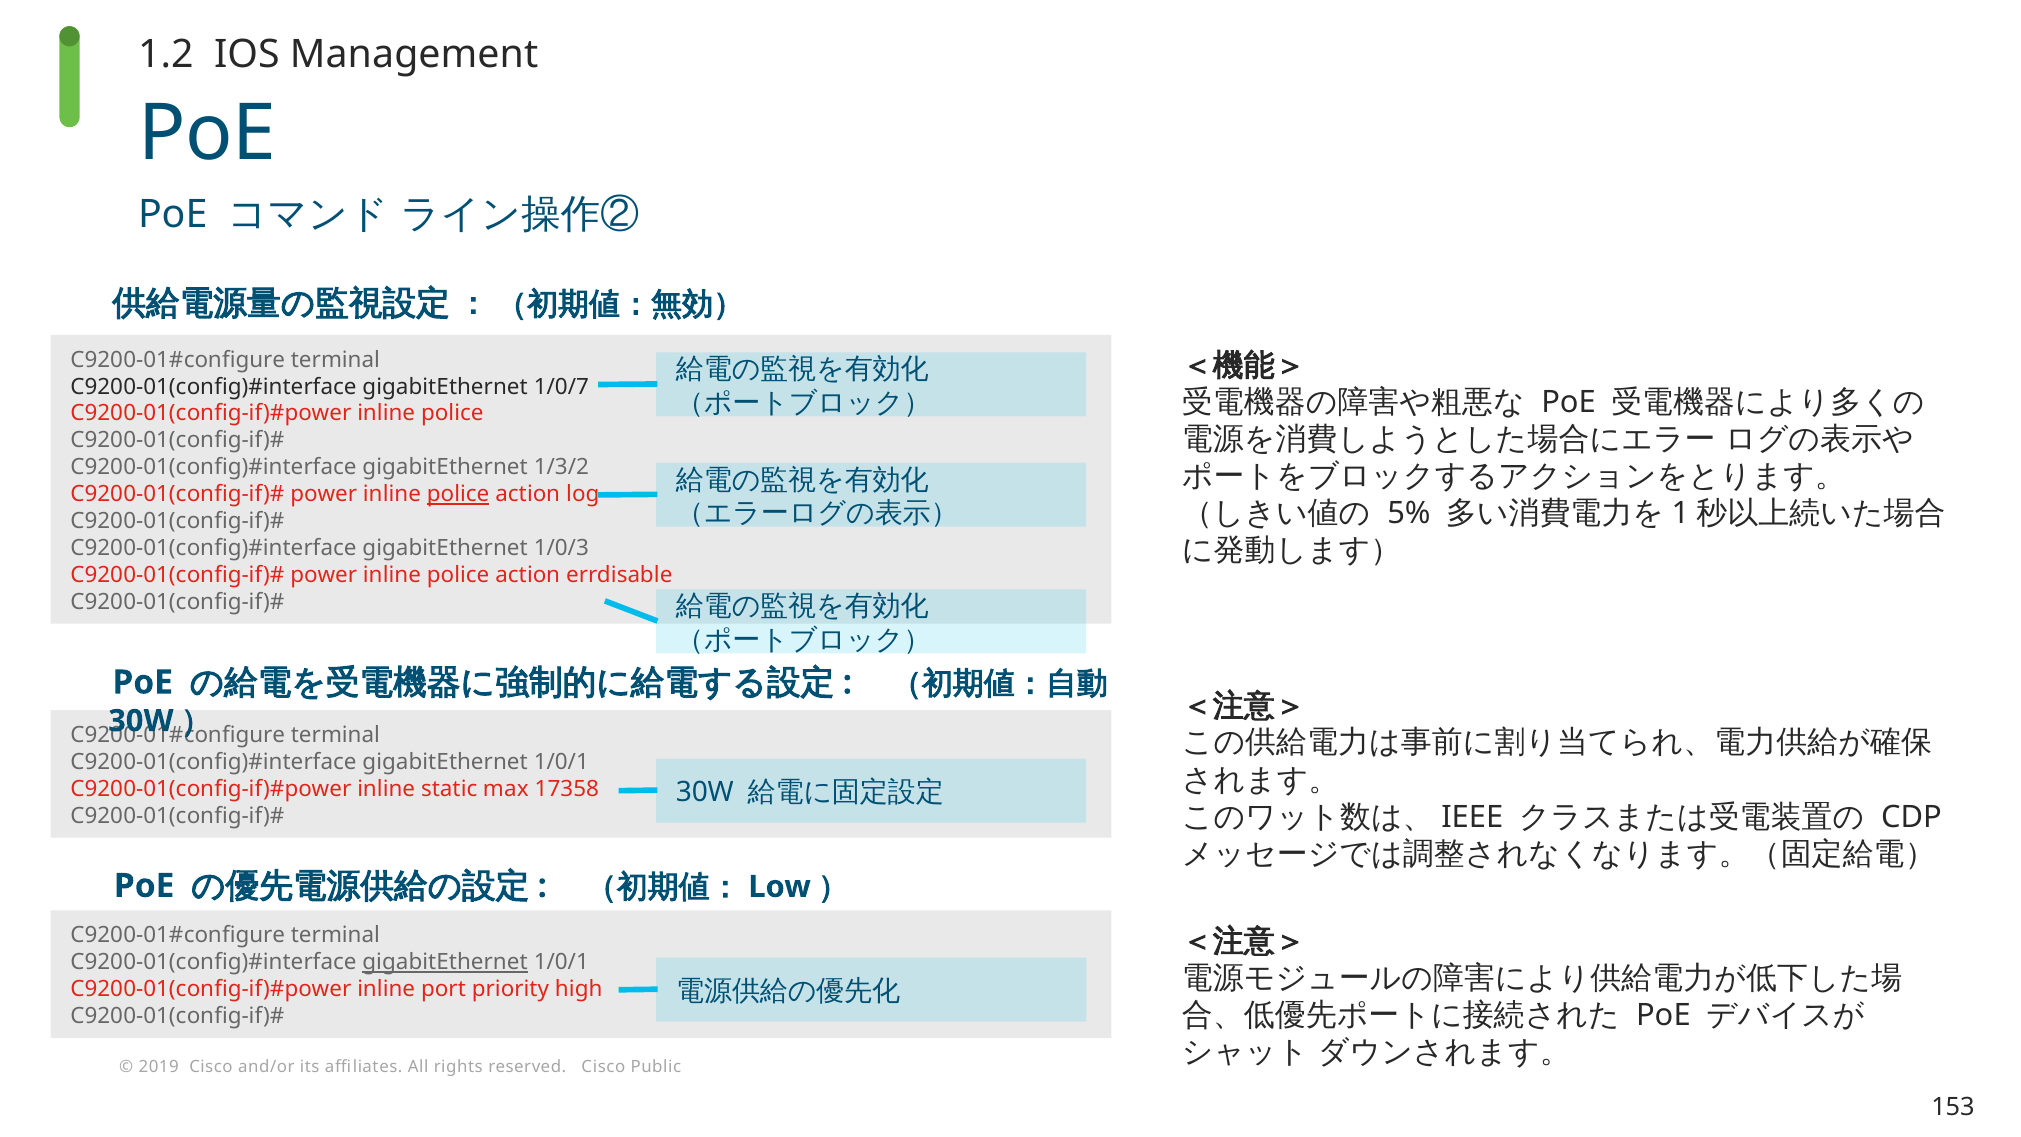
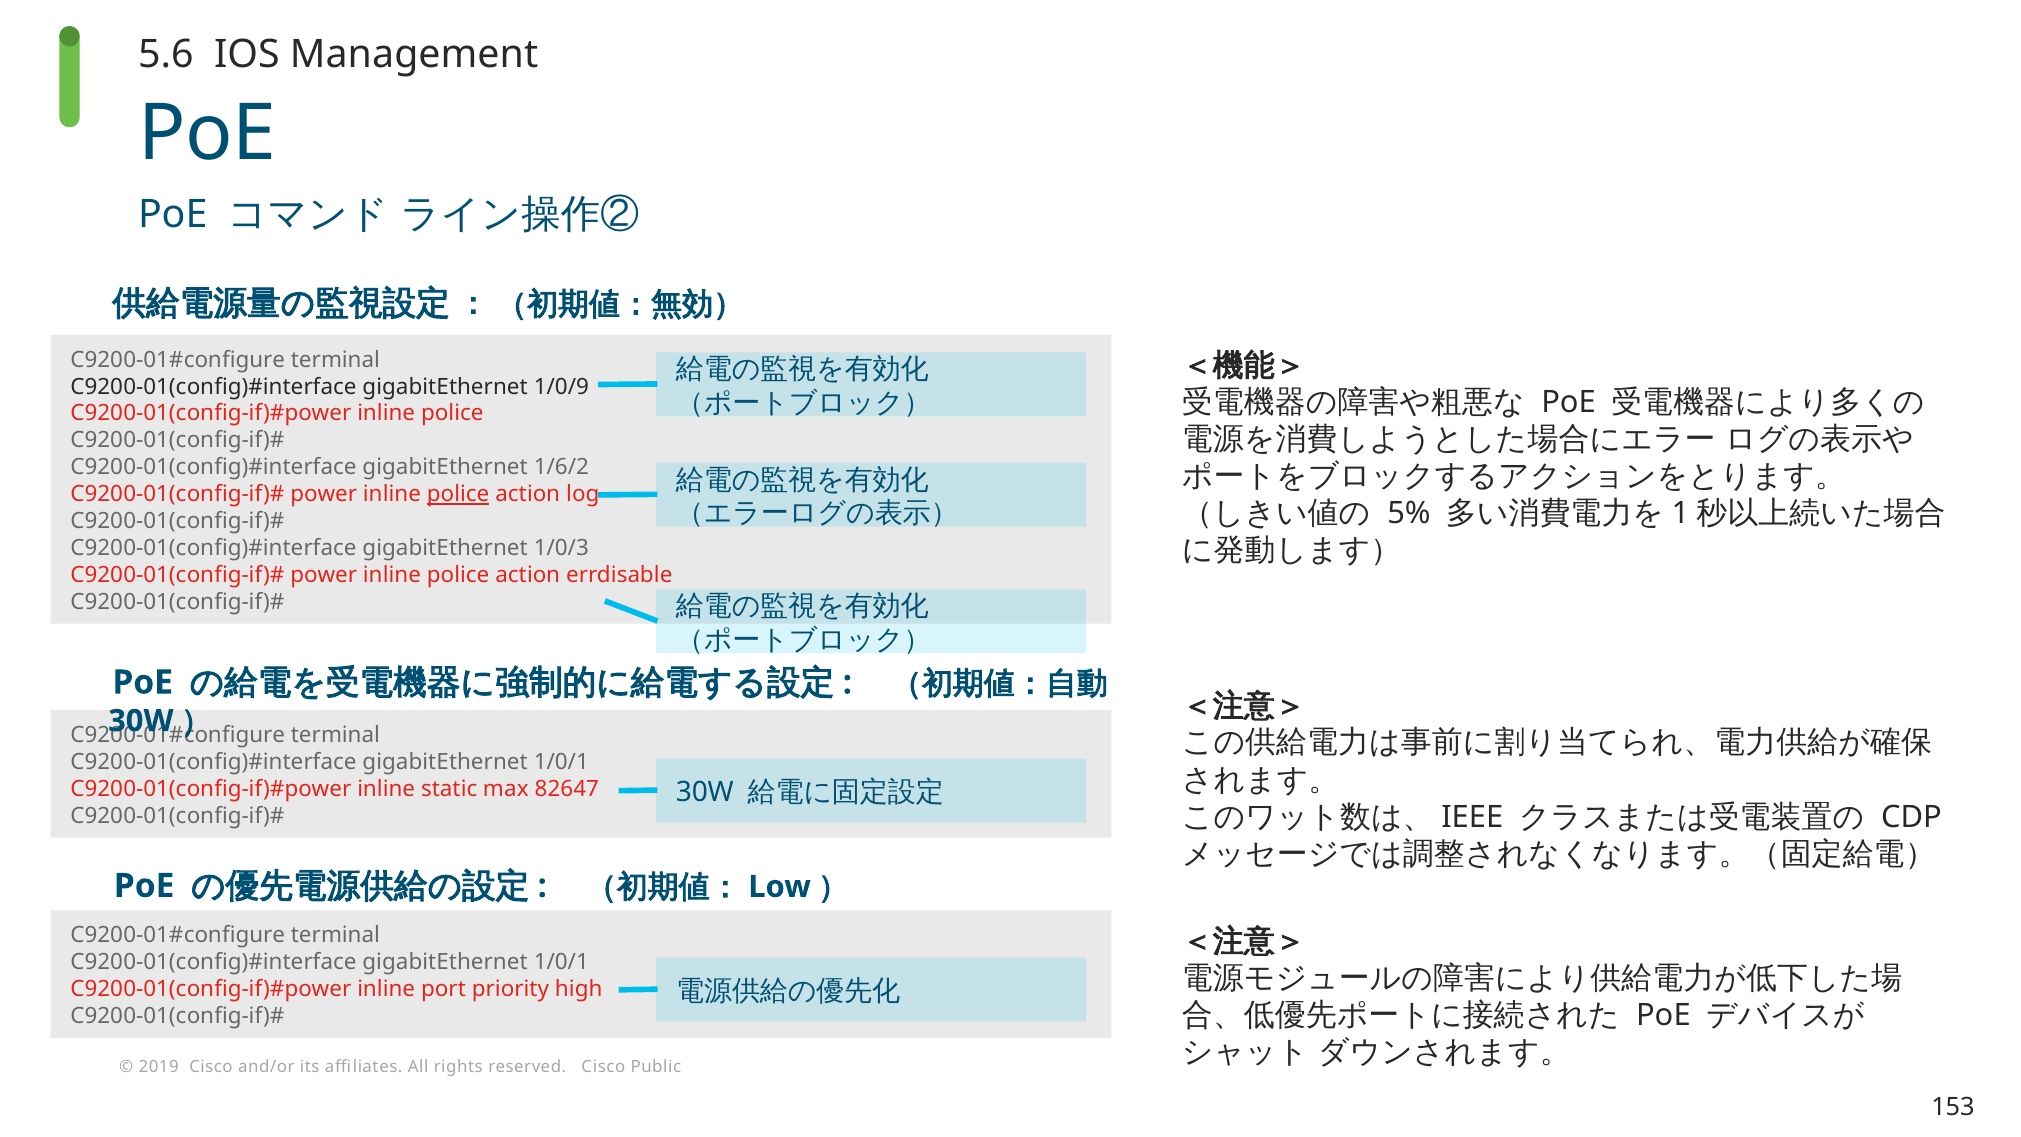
1.2: 1.2 -> 5.6
1/0/7: 1/0/7 -> 1/0/9
1/3/2: 1/3/2 -> 1/6/2
17358: 17358 -> 82647
gigabitEthernet at (445, 962) underline: present -> none
